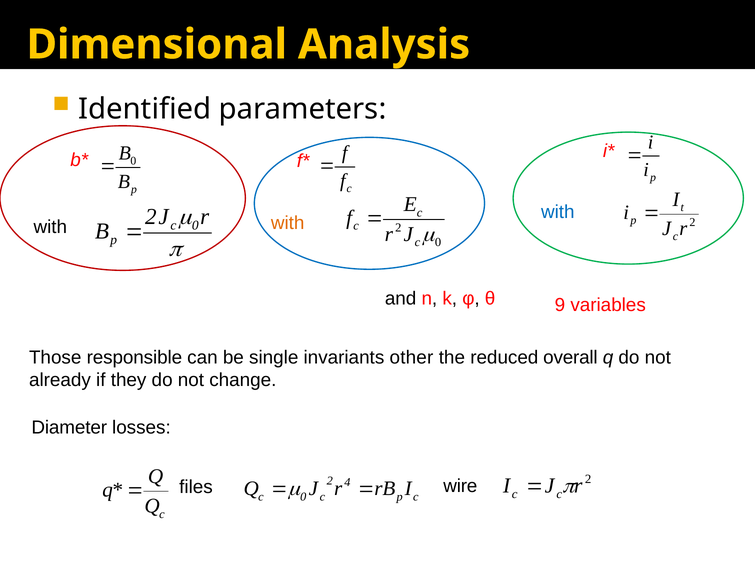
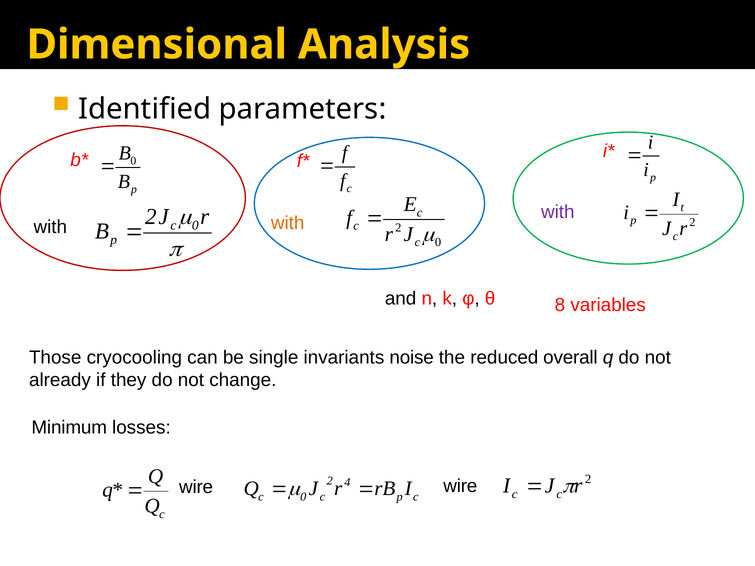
with at (558, 212) colour: blue -> purple
9: 9 -> 8
responsible: responsible -> cryocooling
other: other -> noise
Diameter: Diameter -> Minimum
files at (196, 487): files -> wire
